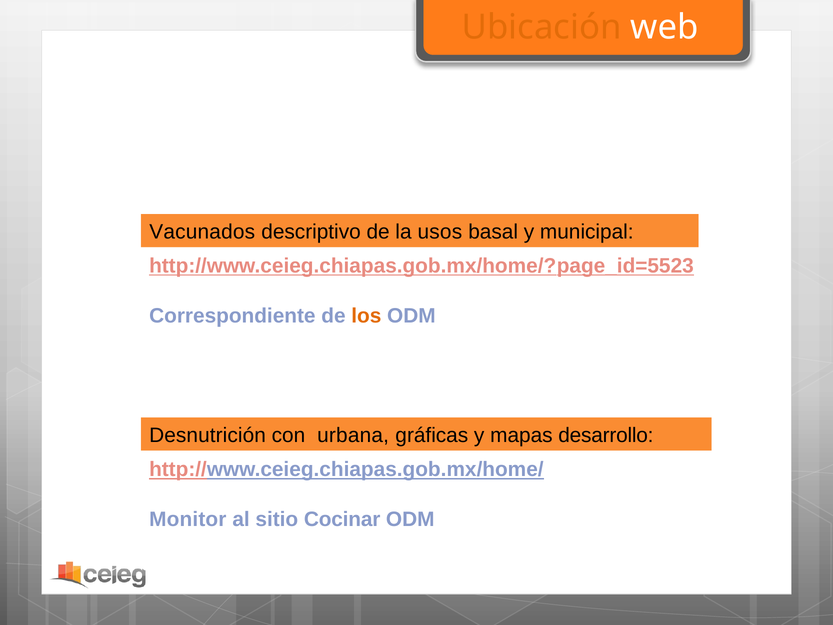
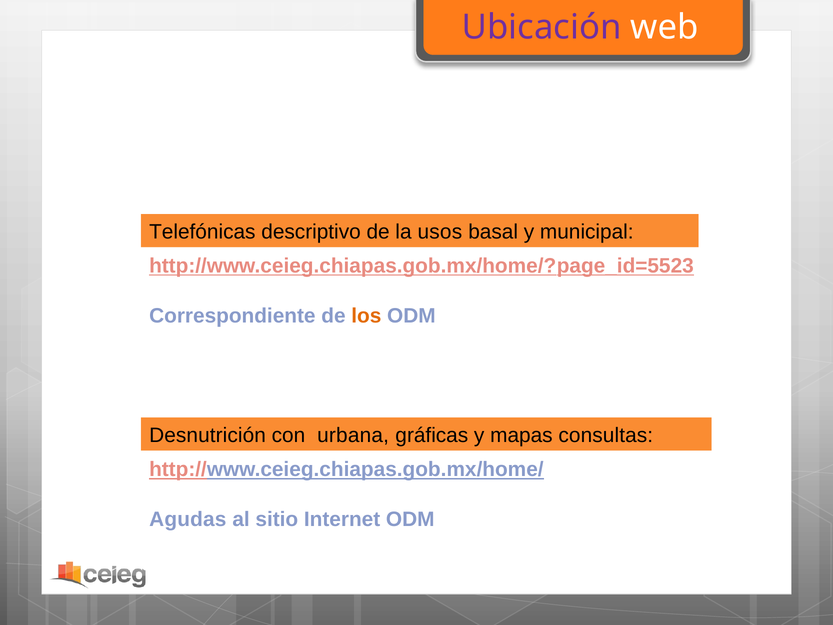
Ubicación colour: orange -> purple
Vacunados: Vacunados -> Telefónicas
desarrollo: desarrollo -> consultas
Monitor: Monitor -> Agudas
Cocinar: Cocinar -> Internet
